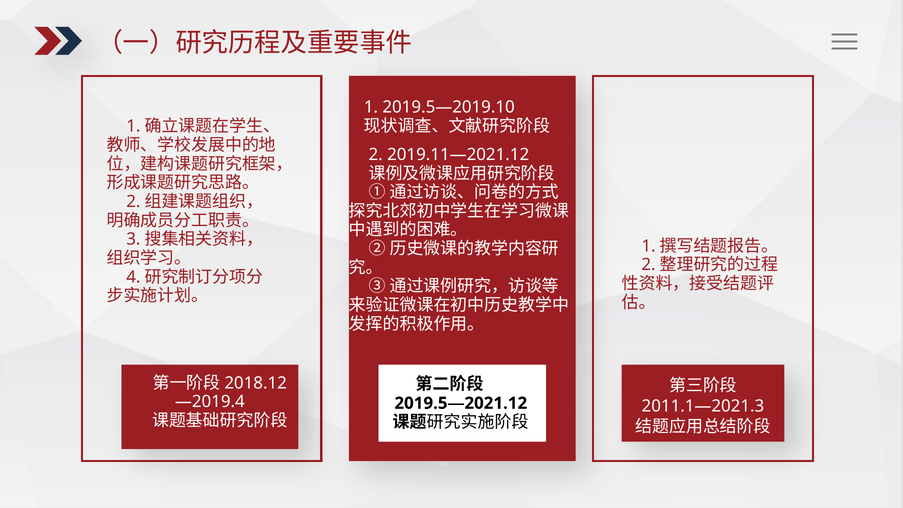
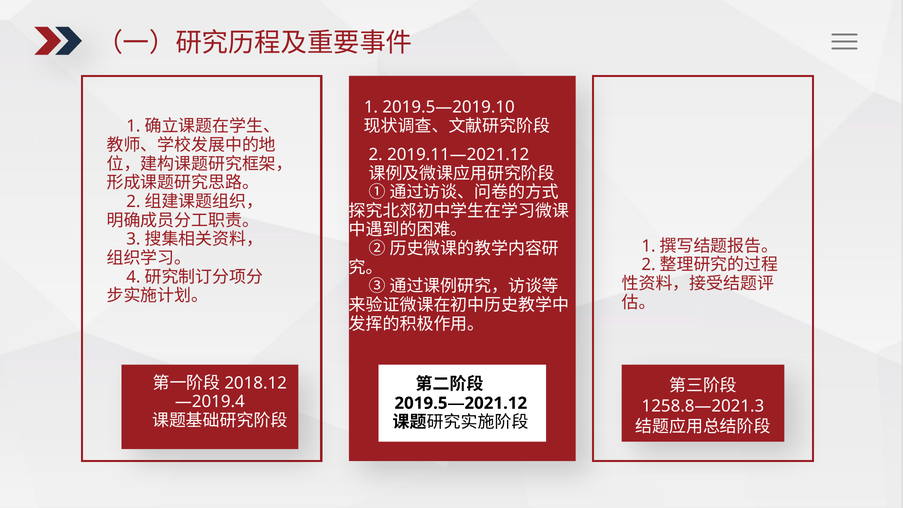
2011.1—2021.3: 2011.1—2021.3 -> 1258.8—2021.3
